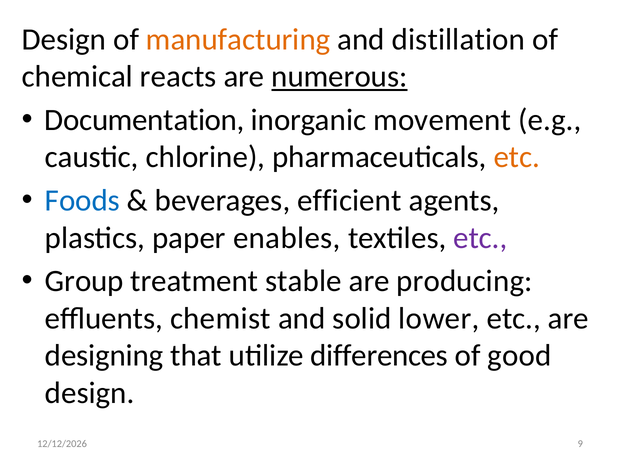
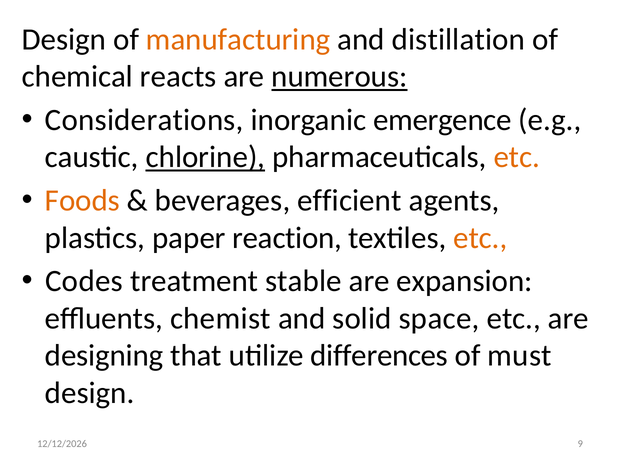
Documentation: Documentation -> Considerations
movement: movement -> emergence
chlorine underline: none -> present
Foods colour: blue -> orange
enables: enables -> reaction
etc at (480, 238) colour: purple -> orange
Group: Group -> Codes
producing: producing -> expansion
lower: lower -> space
good: good -> must
